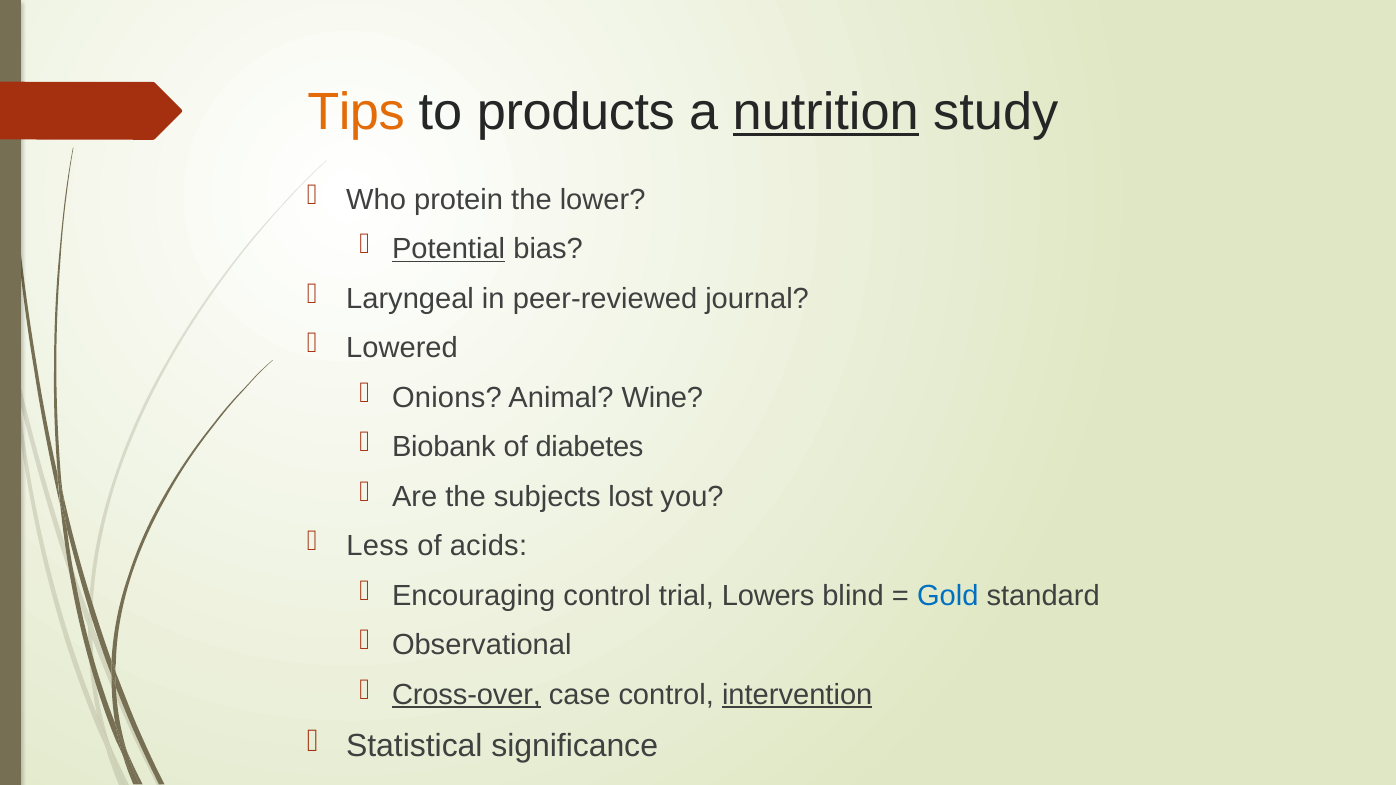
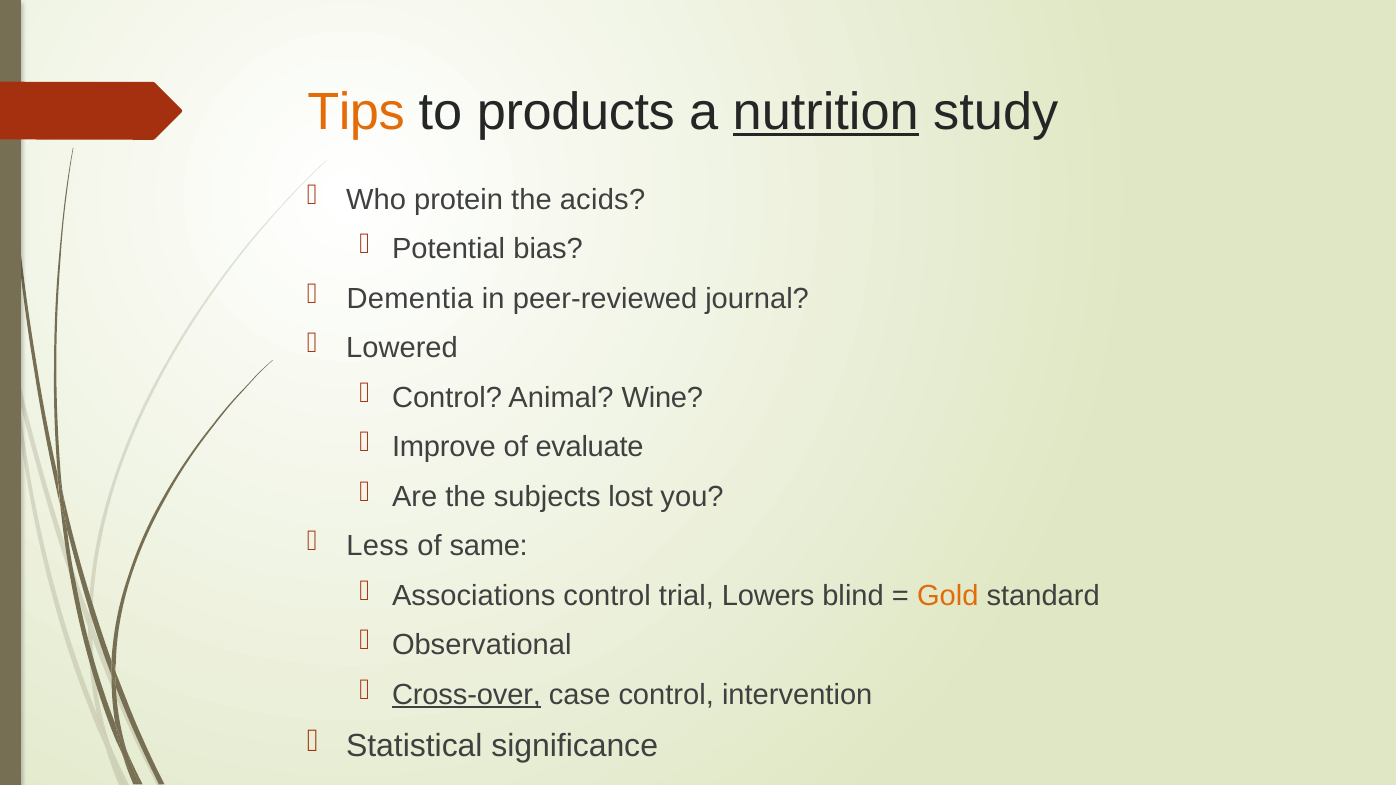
lower: lower -> acids
Potential underline: present -> none
Laryngeal: Laryngeal -> Dementia
Onions at (447, 398): Onions -> Control
Biobank: Biobank -> Improve
diabetes: diabetes -> evaluate
acids: acids -> same
Encouraging: Encouraging -> Associations
Gold colour: blue -> orange
intervention underline: present -> none
